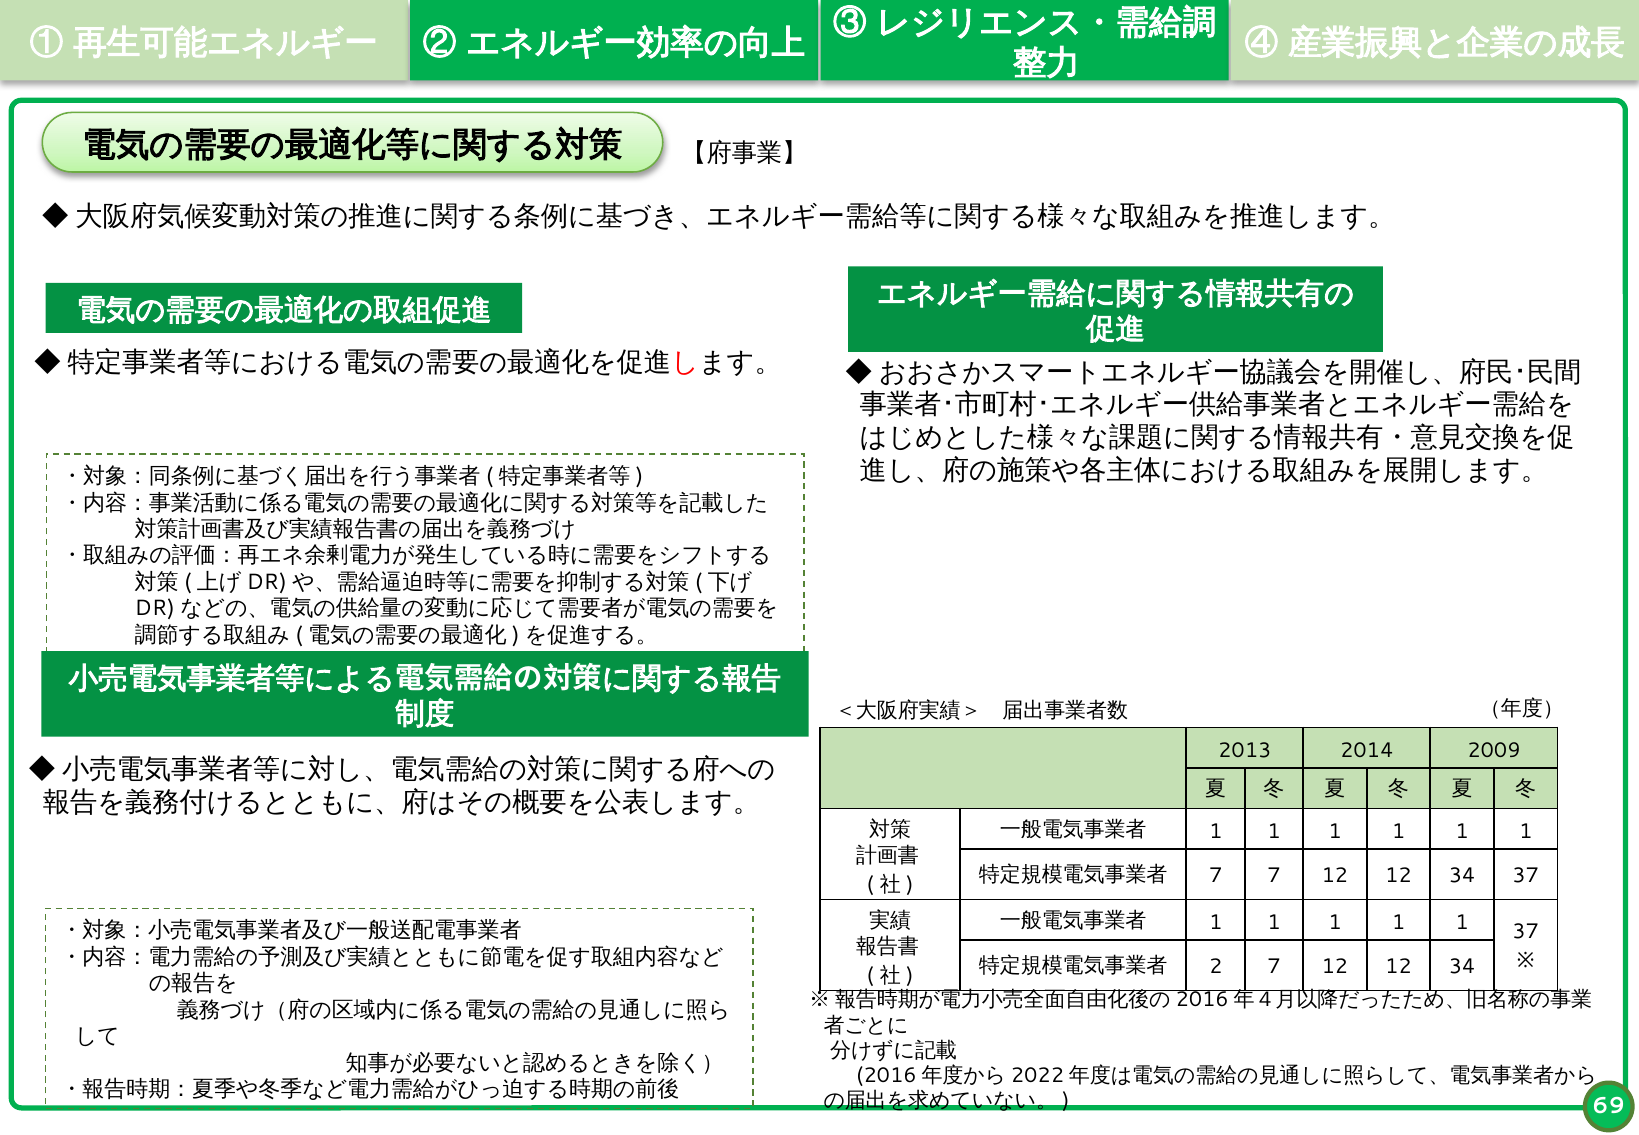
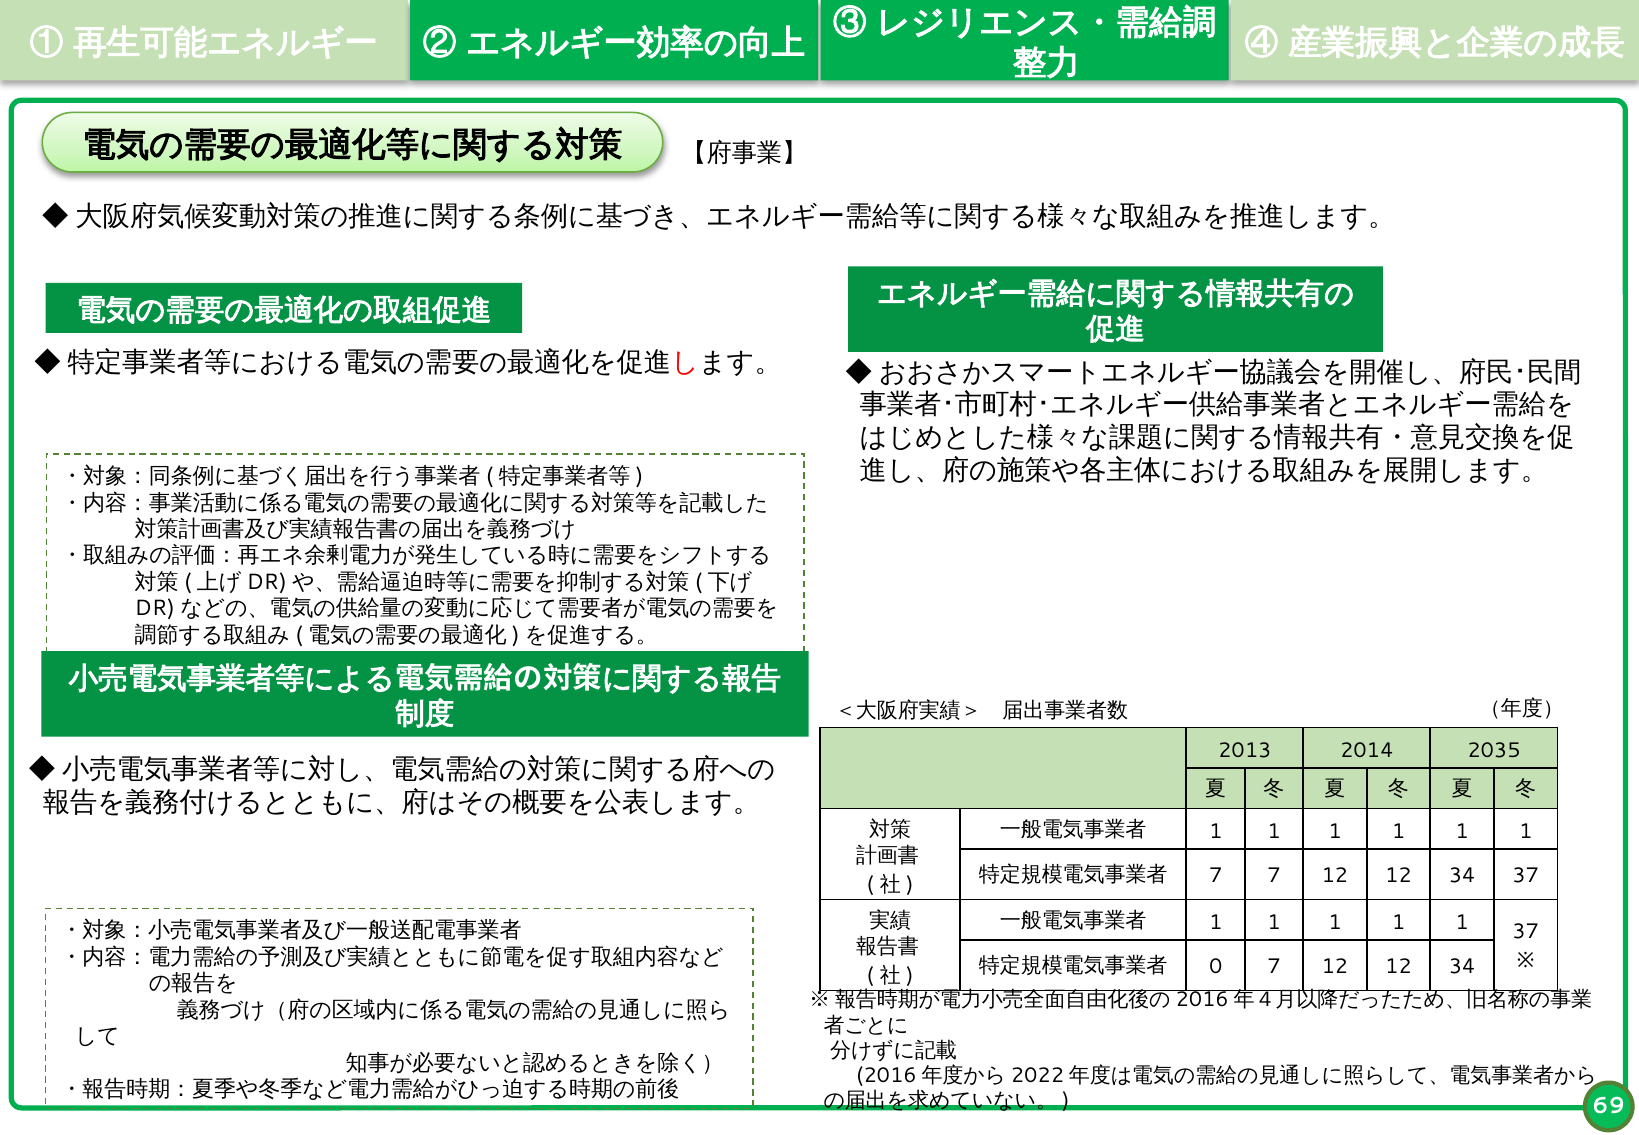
2009: 2009 -> 2035
2: 2 -> 0
